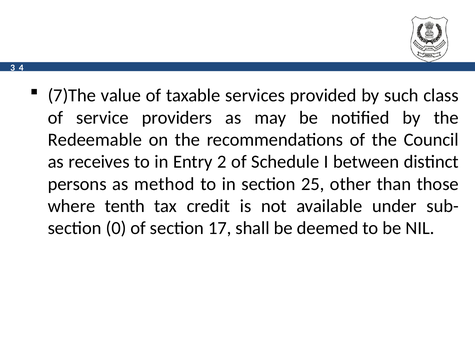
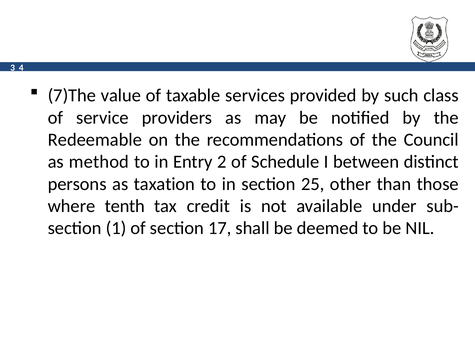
receives: receives -> method
method: method -> taxation
0: 0 -> 1
